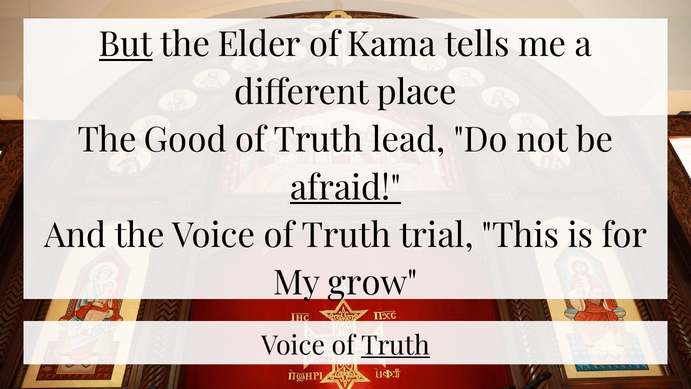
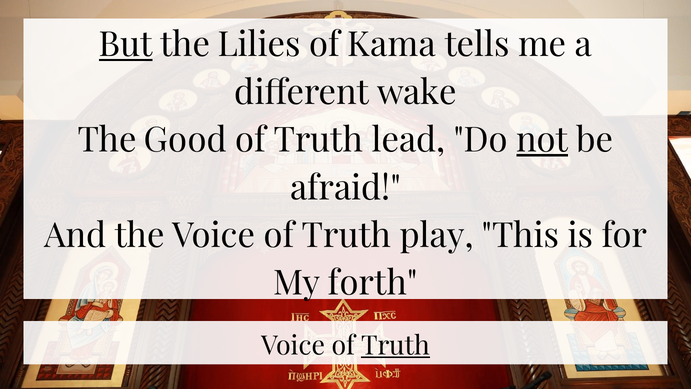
Elder: Elder -> Lilies
place: place -> wake
not underline: none -> present
afraid underline: present -> none
trial: trial -> play
grow: grow -> forth
